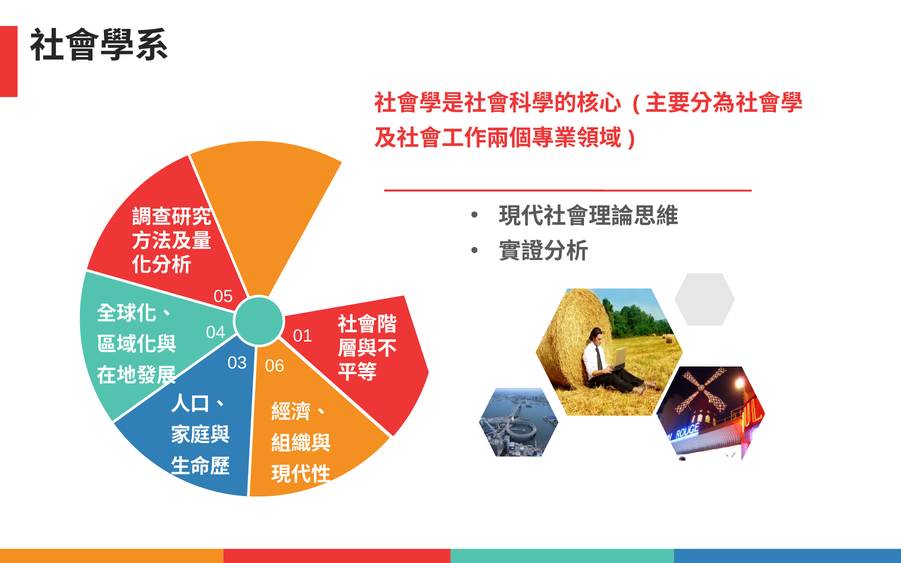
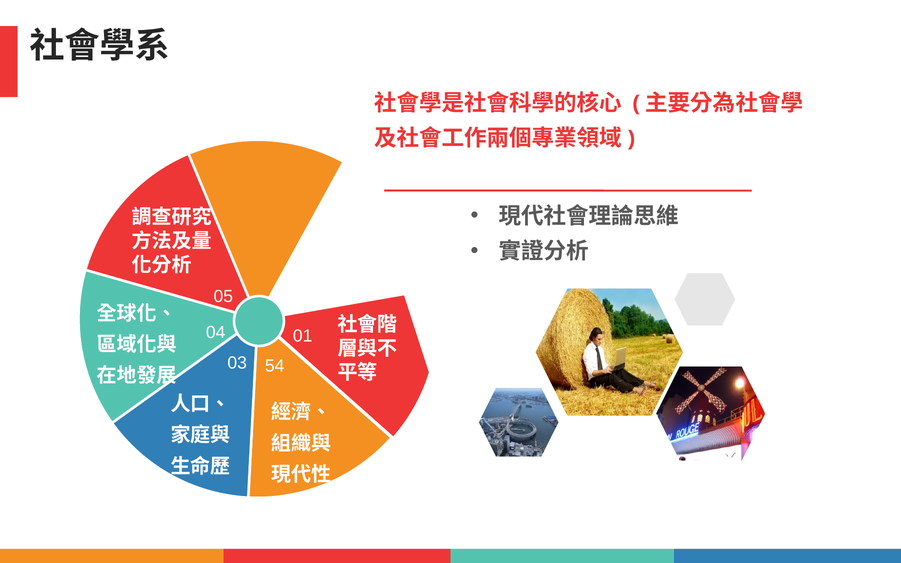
06: 06 -> 54
